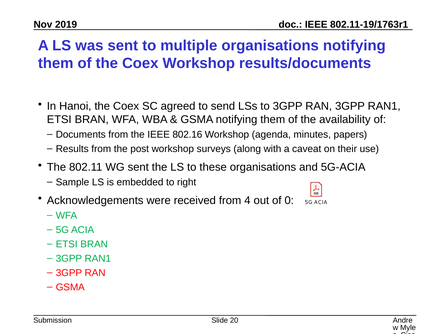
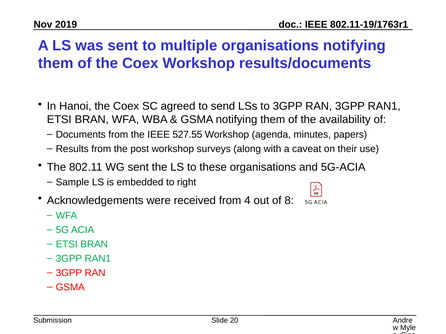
802.16: 802.16 -> 527.55
0: 0 -> 8
